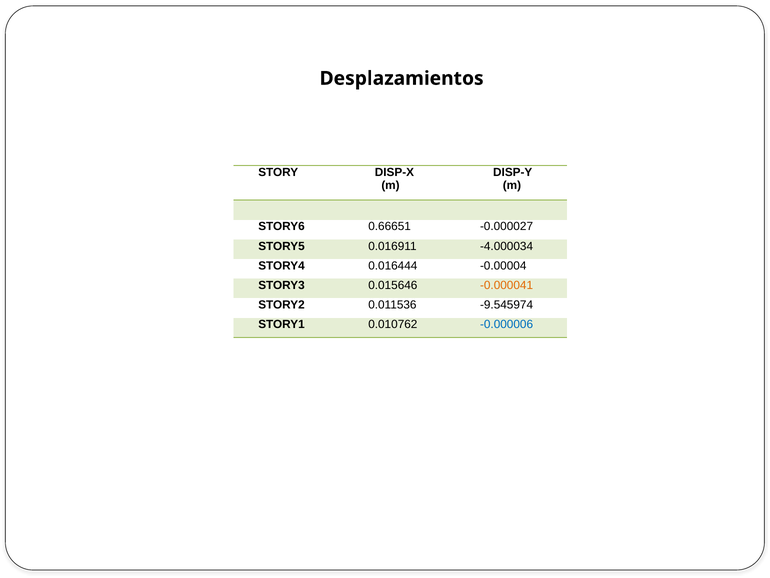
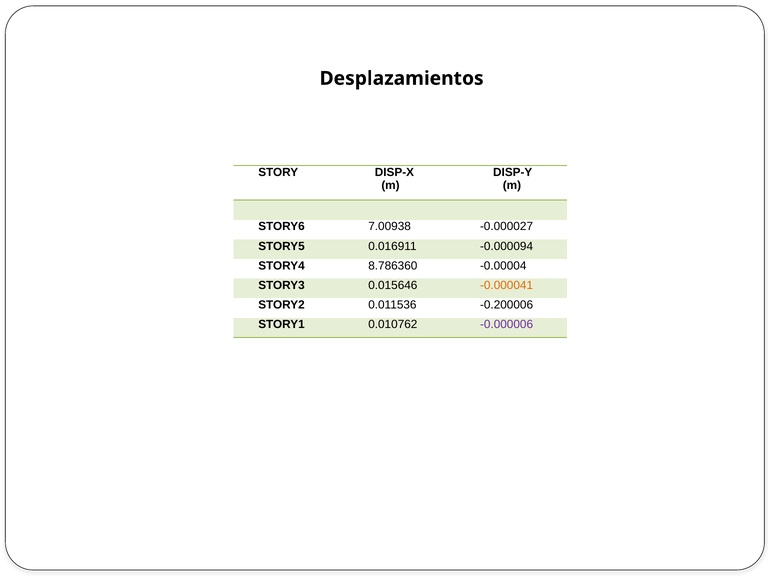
0.66651: 0.66651 -> 7.00938
-4.000034: -4.000034 -> -0.000094
0.016444: 0.016444 -> 8.786360
-9.545974: -9.545974 -> -0.200006
-0.000006 colour: blue -> purple
